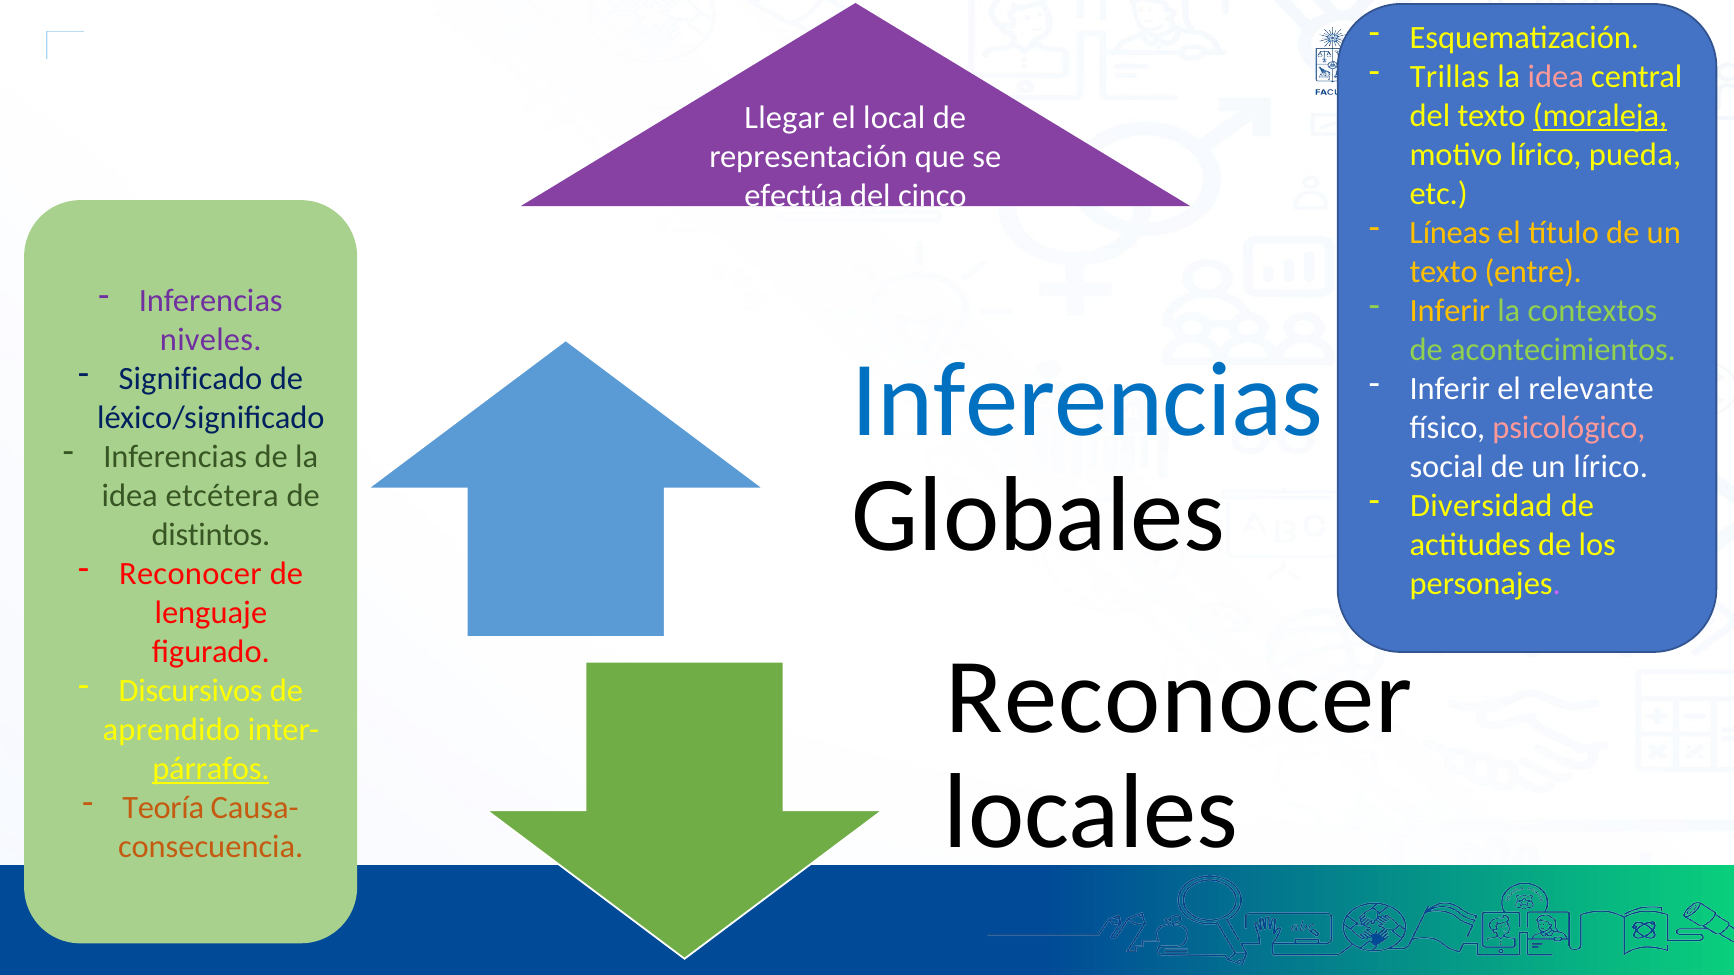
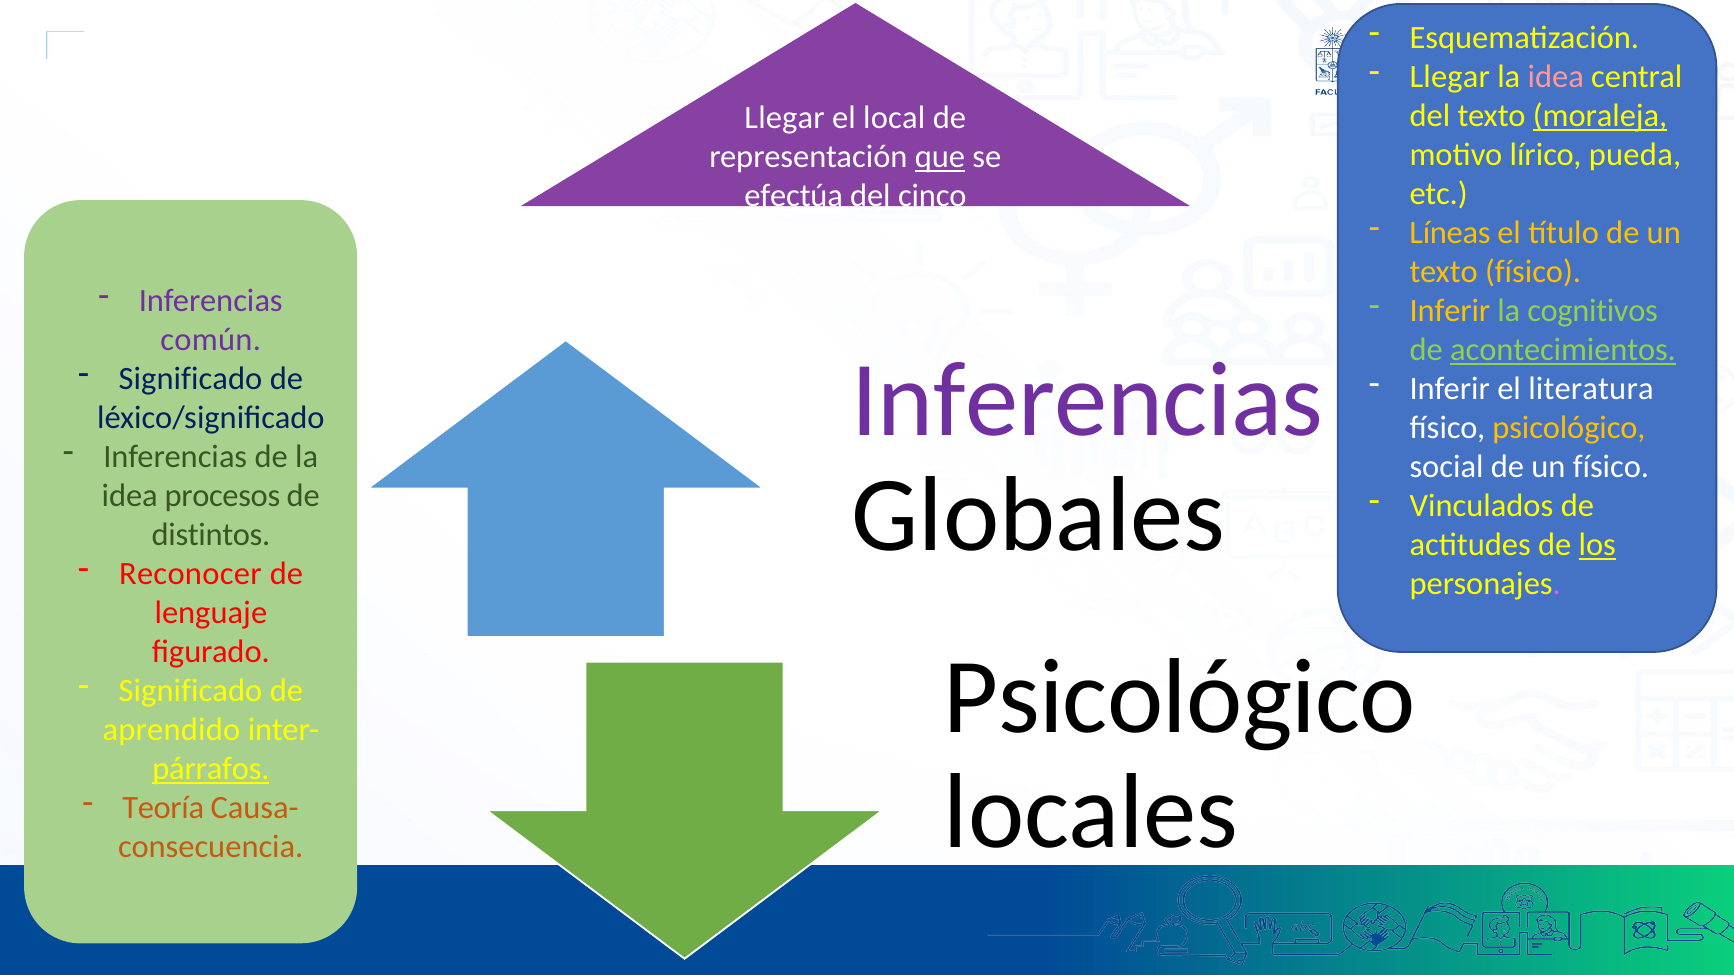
Trillas at (1450, 77): Trillas -> Llegar
que underline: none -> present
texto entre: entre -> físico
contextos: contextos -> cognitivos
niveles: niveles -> común
acontecimientos underline: none -> present
Inferencias at (1088, 401) colour: blue -> purple
relevante: relevante -> literatura
psicológico at (1569, 428) colour: pink -> yellow
un lírico: lírico -> físico
etcétera: etcétera -> procesos
Diversidad: Diversidad -> Vinculados
los underline: none -> present
Reconocer at (1179, 698): Reconocer -> Psicológico
Discursivos at (191, 691): Discursivos -> Significado
